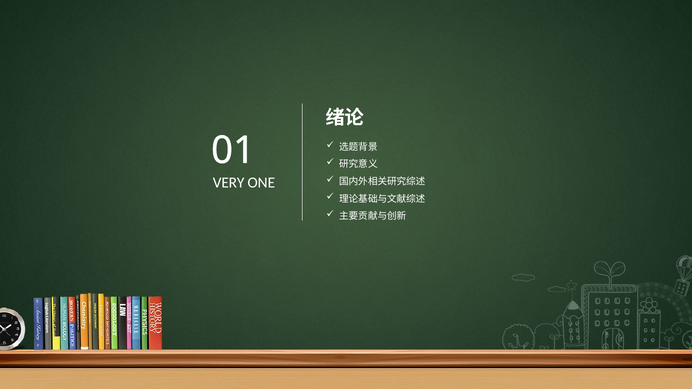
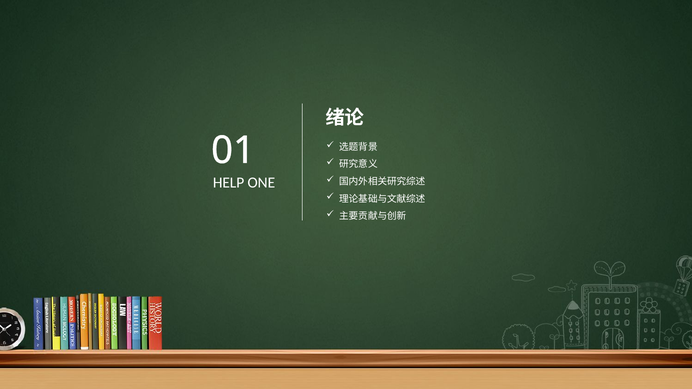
VERY: VERY -> HELP
